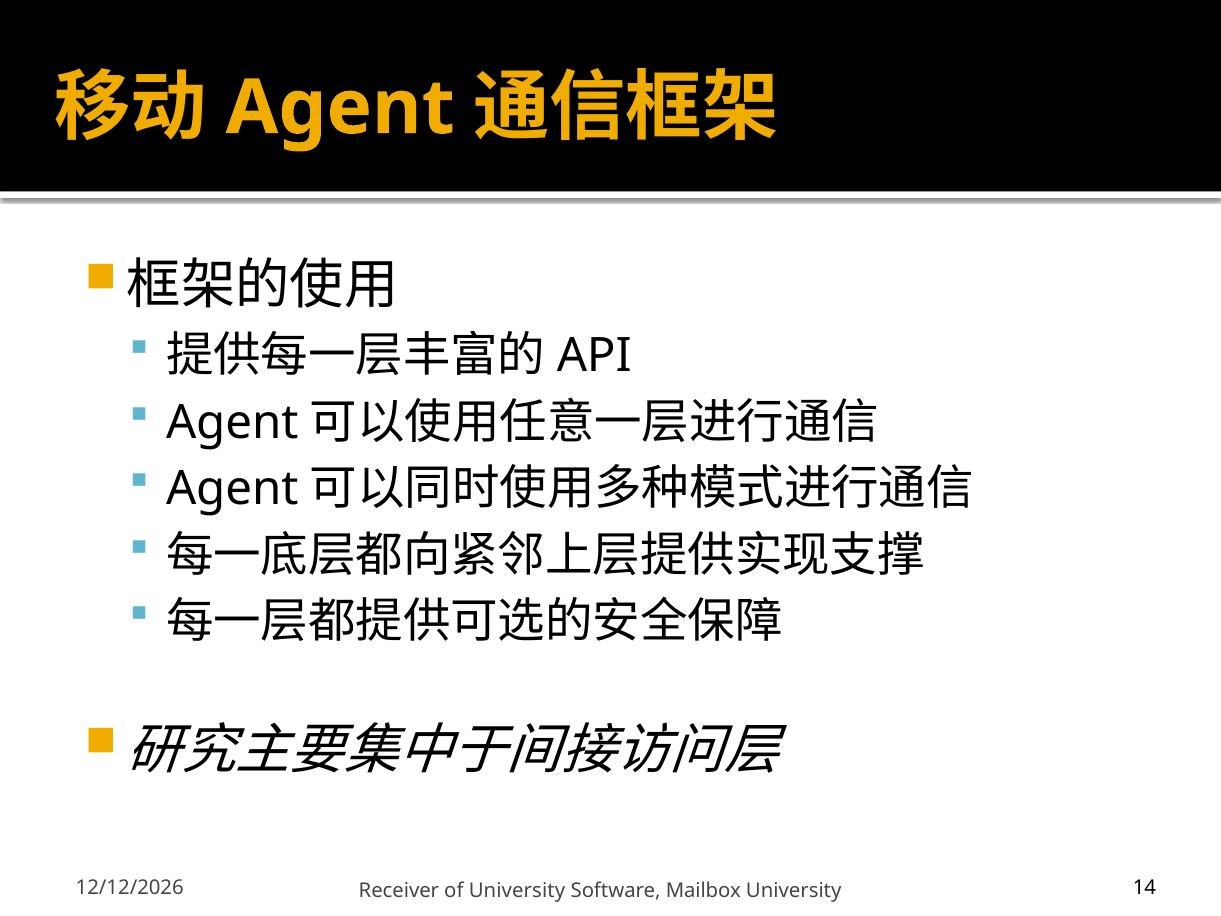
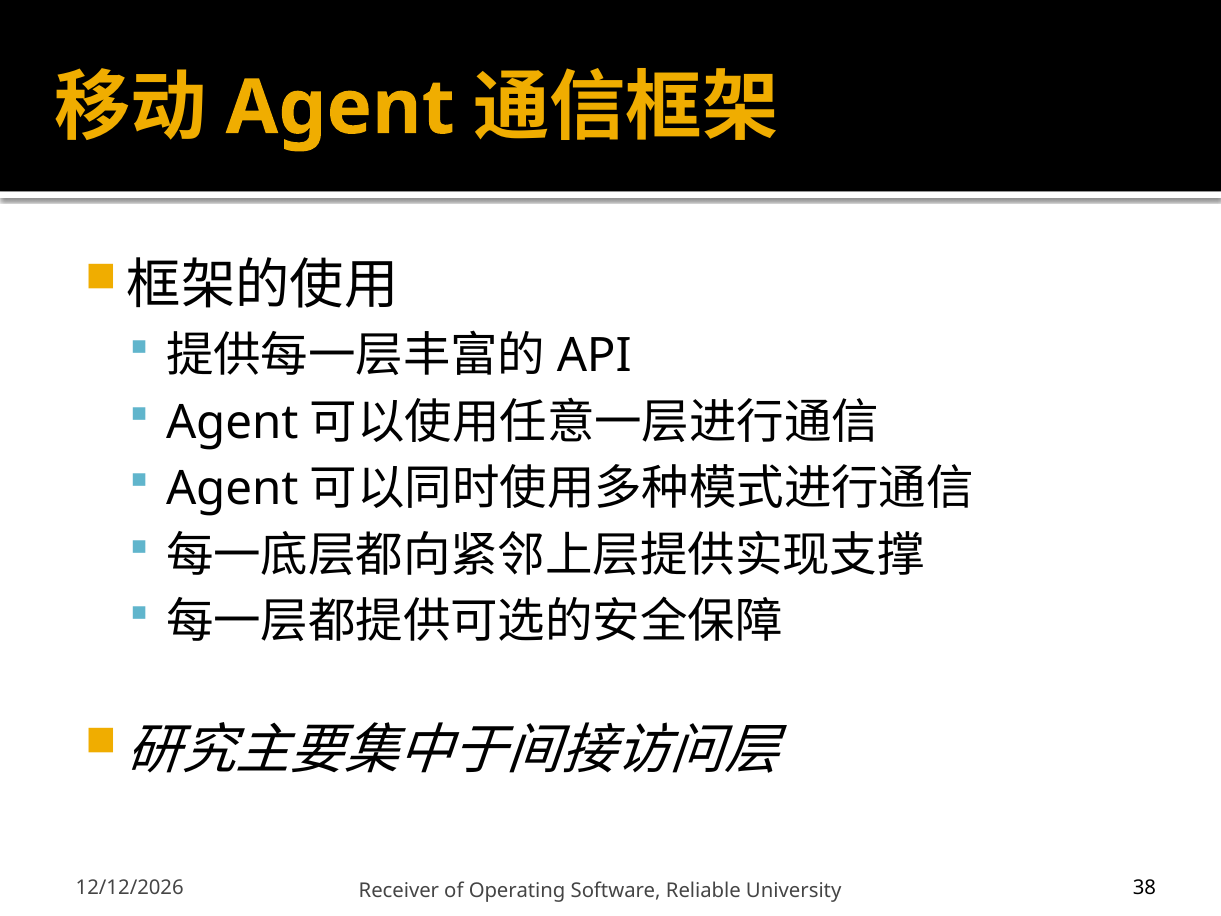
of University: University -> Operating
Mailbox: Mailbox -> Reliable
14: 14 -> 38
